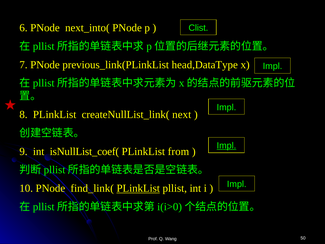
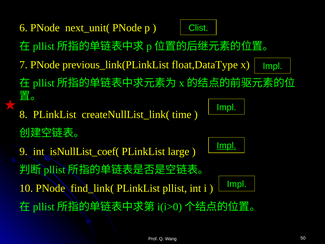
next_into(: next_into( -> next_unit(
head,DataType: head,DataType -> float,DataType
next: next -> time
from: from -> large
PLinkList at (138, 188) underline: present -> none
